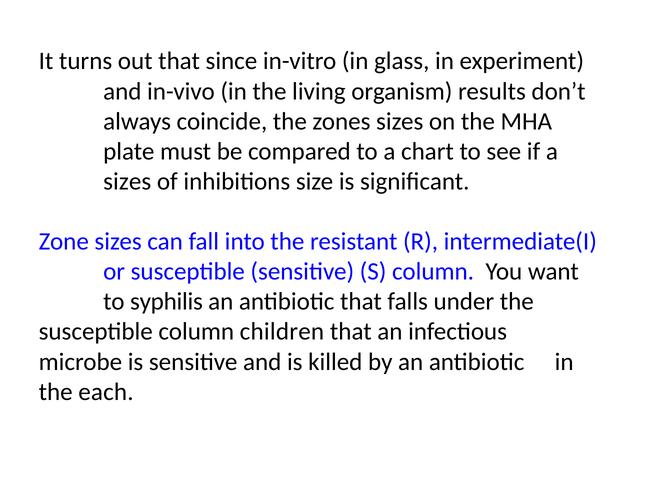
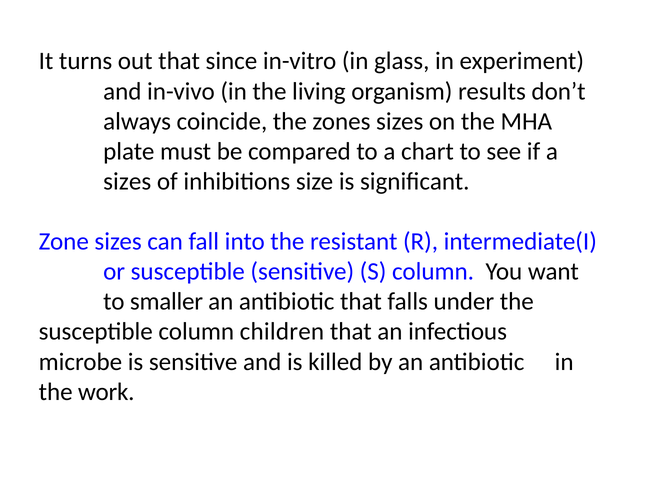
syphilis: syphilis -> smaller
each: each -> work
